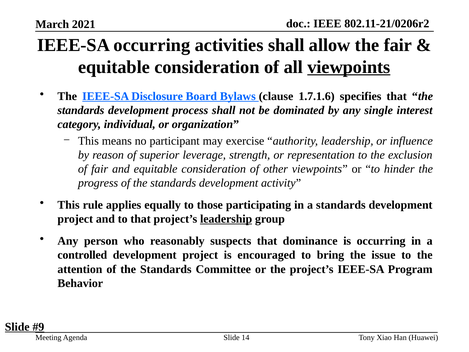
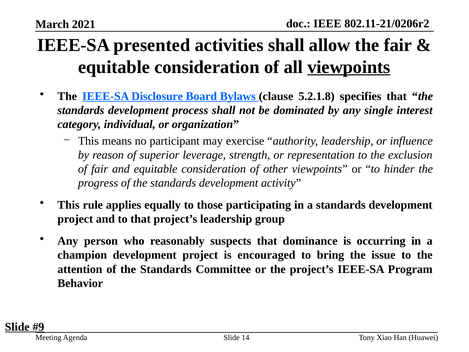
IEEE-SA occurring: occurring -> presented
1.7.1.6: 1.7.1.6 -> 5.2.1.8
leadership at (226, 219) underline: present -> none
controlled: controlled -> champion
